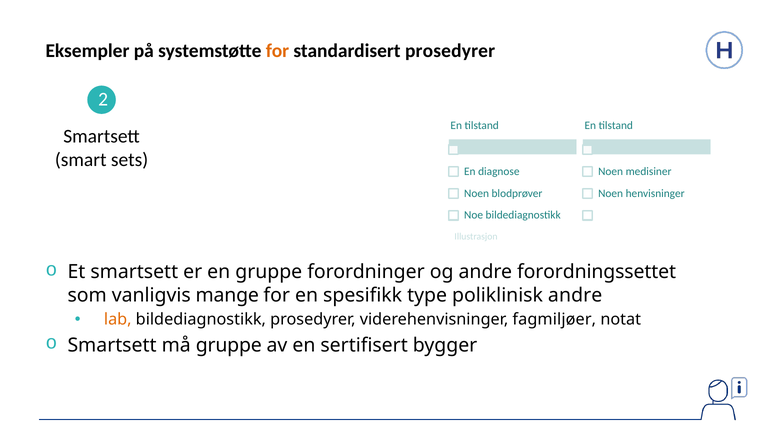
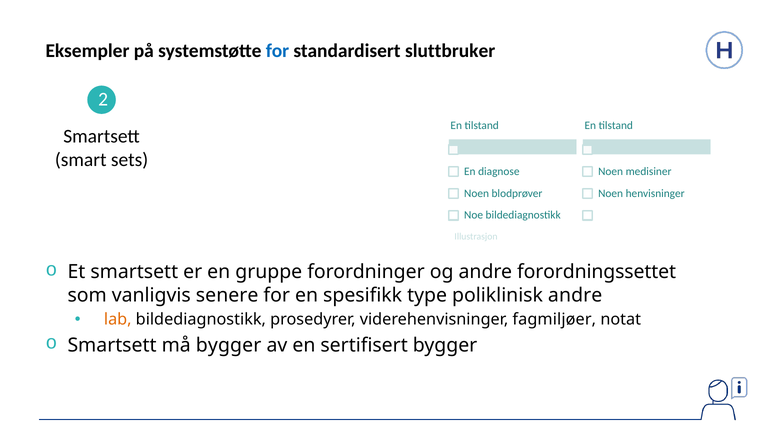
for at (277, 51) colour: orange -> blue
standardisert prosedyrer: prosedyrer -> sluttbruker
mange: mange -> senere
må gruppe: gruppe -> bygger
